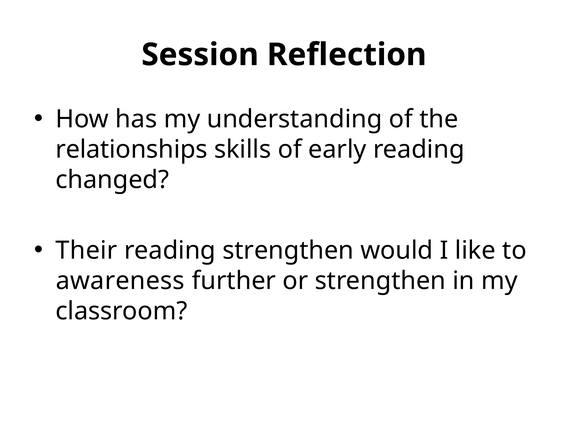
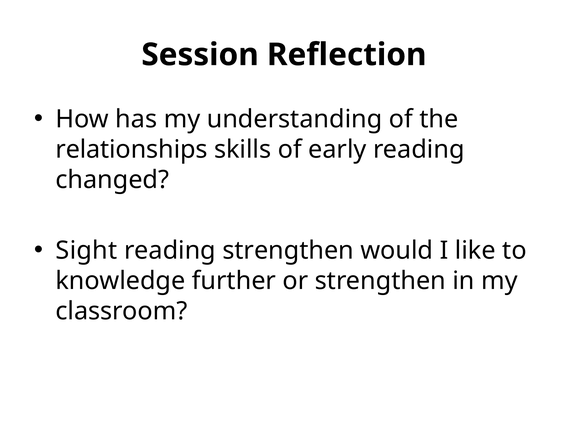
Their: Their -> Sight
awareness: awareness -> knowledge
